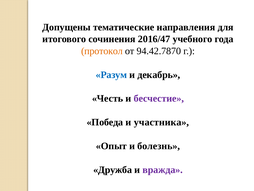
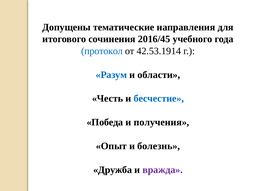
2016/47: 2016/47 -> 2016/45
протокол colour: orange -> blue
94.42.7870: 94.42.7870 -> 42.53.1914
декабрь: декабрь -> области
бесчестие colour: purple -> blue
участника: участника -> получения
